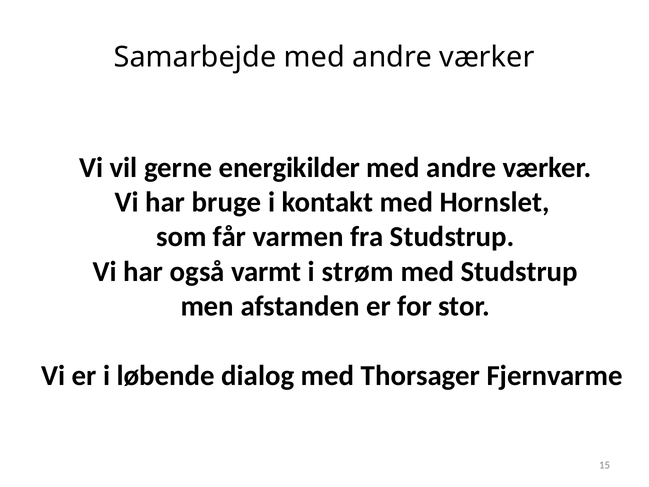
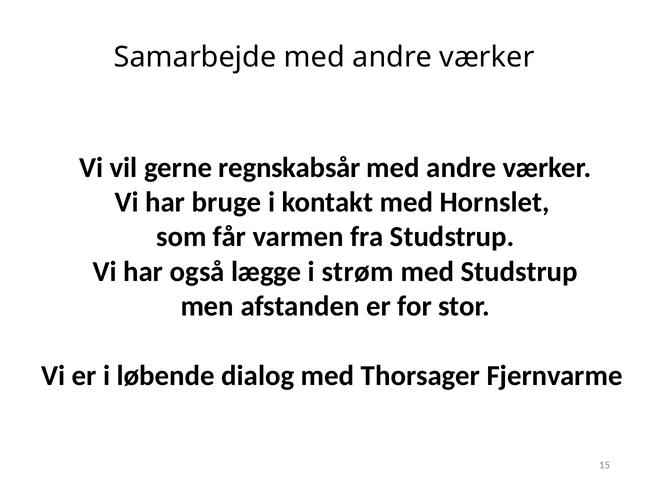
energikilder: energikilder -> regnskabsår
varmt: varmt -> lægge
